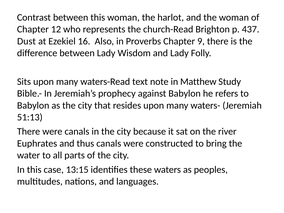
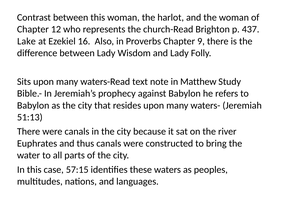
Dust: Dust -> Lake
13:15: 13:15 -> 57:15
